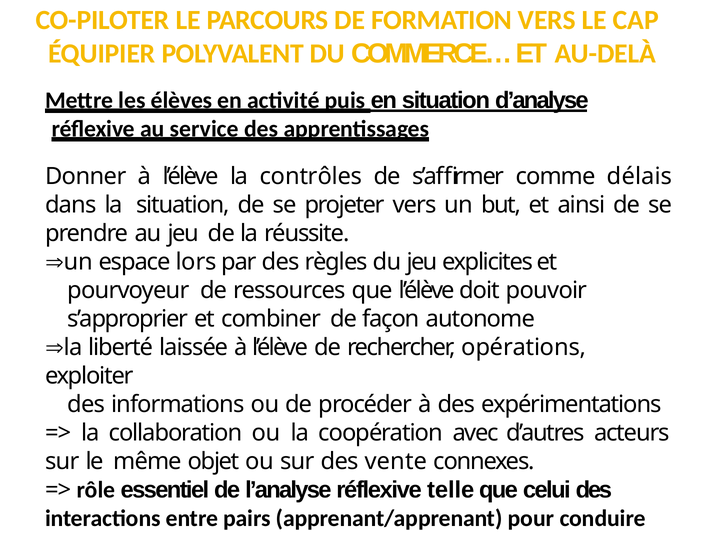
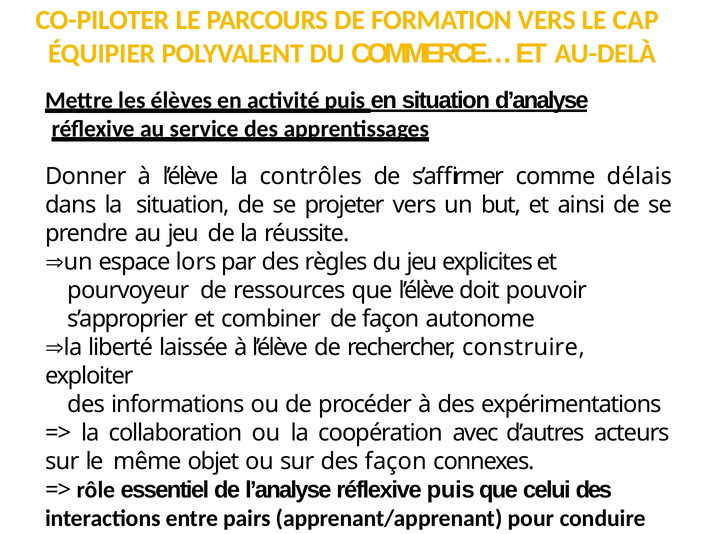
rechercher opérations: opérations -> construire
des vente: vente -> façon
réflexive telle: telle -> puis
